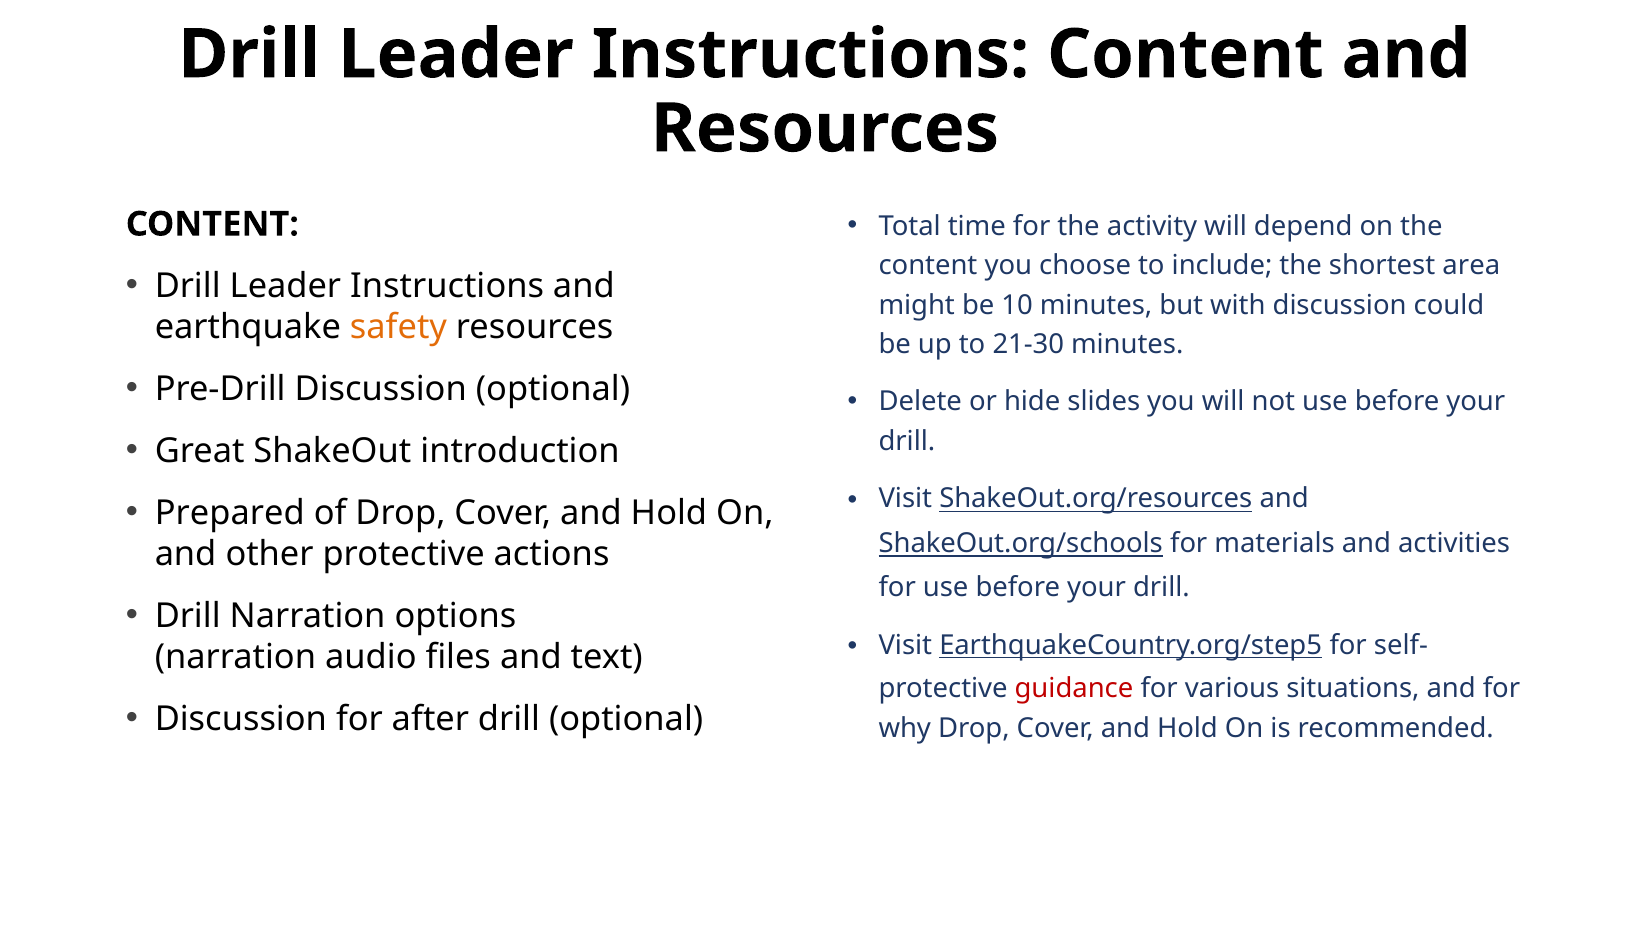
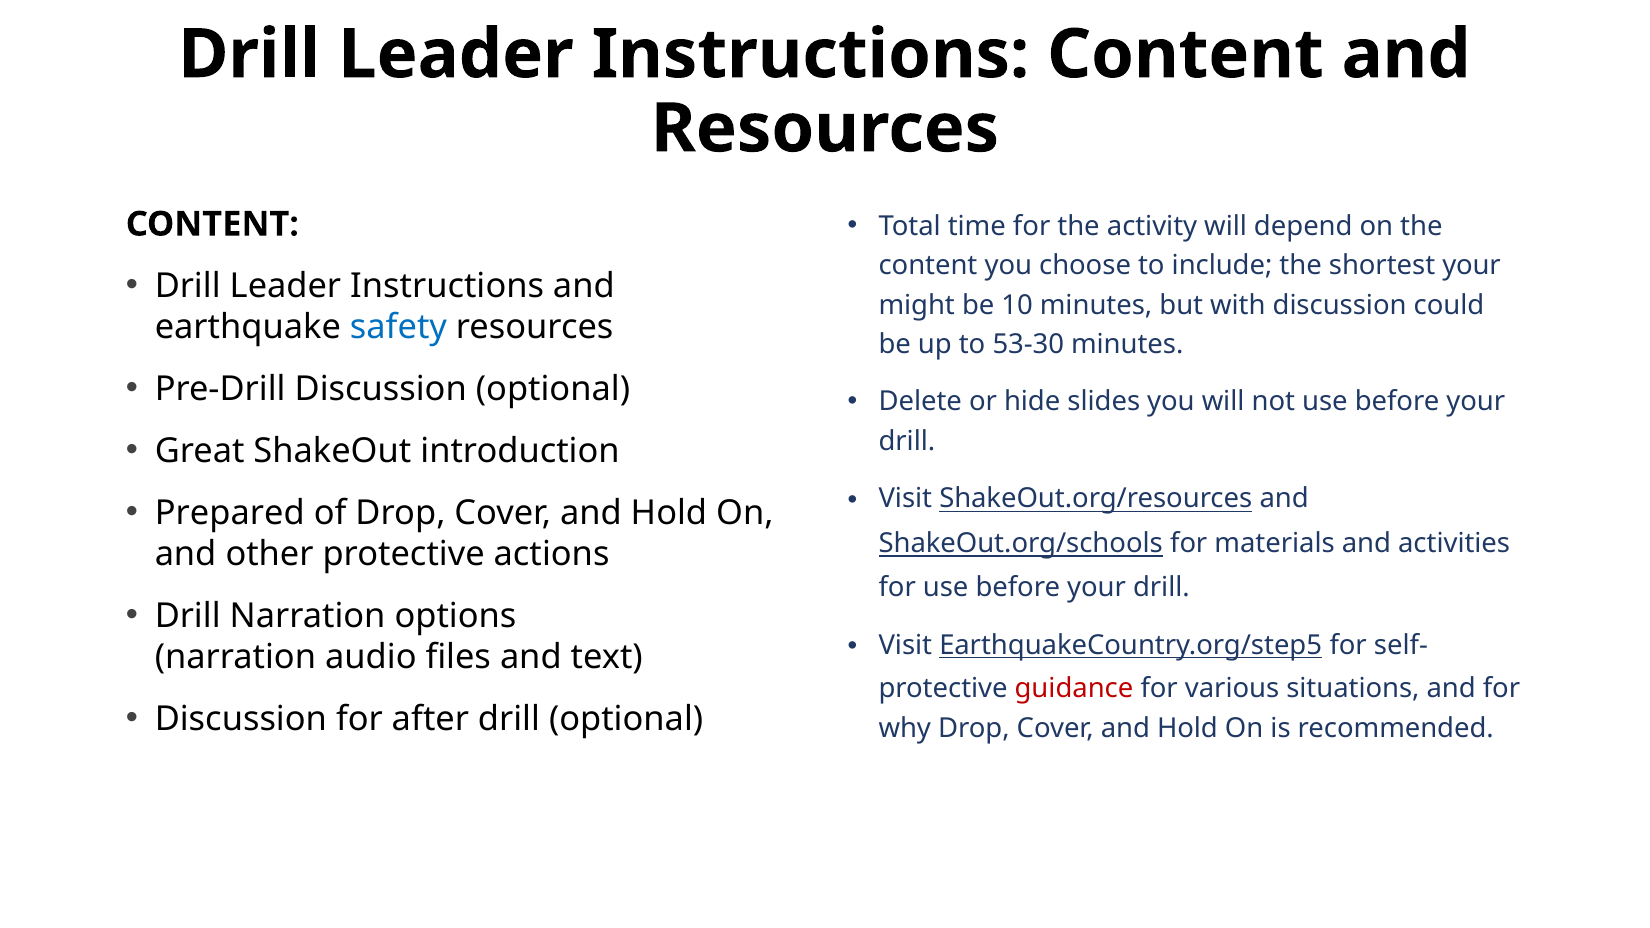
shortest area: area -> your
safety colour: orange -> blue
21-30: 21-30 -> 53-30
